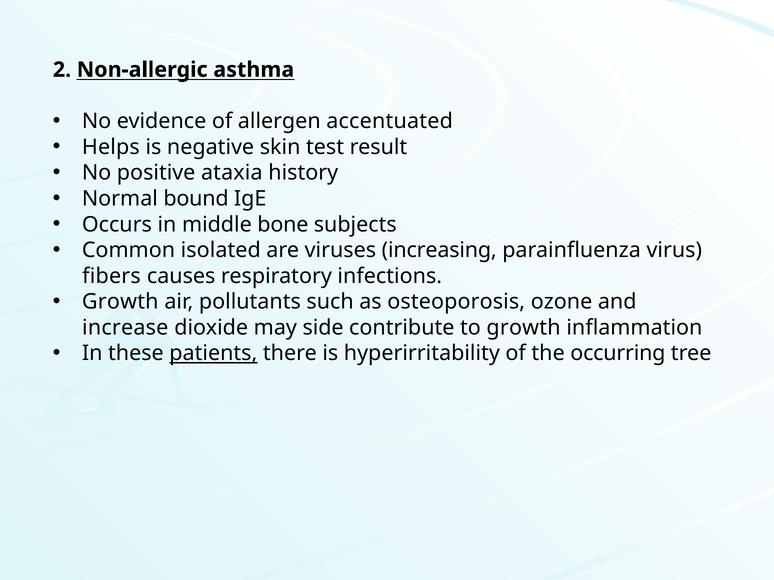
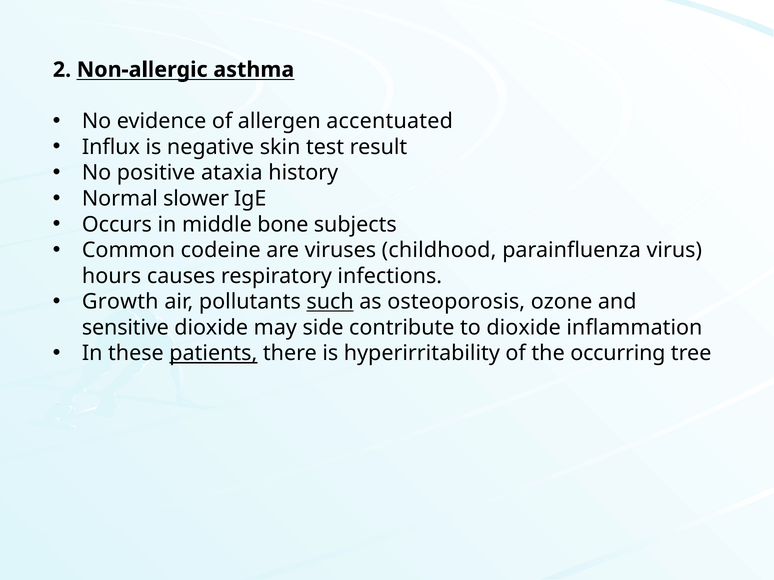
Helps: Helps -> Influx
bound: bound -> slower
isolated: isolated -> codeine
increasing: increasing -> childhood
fibers: fibers -> hours
such underline: none -> present
increase: increase -> sensitive
to growth: growth -> dioxide
